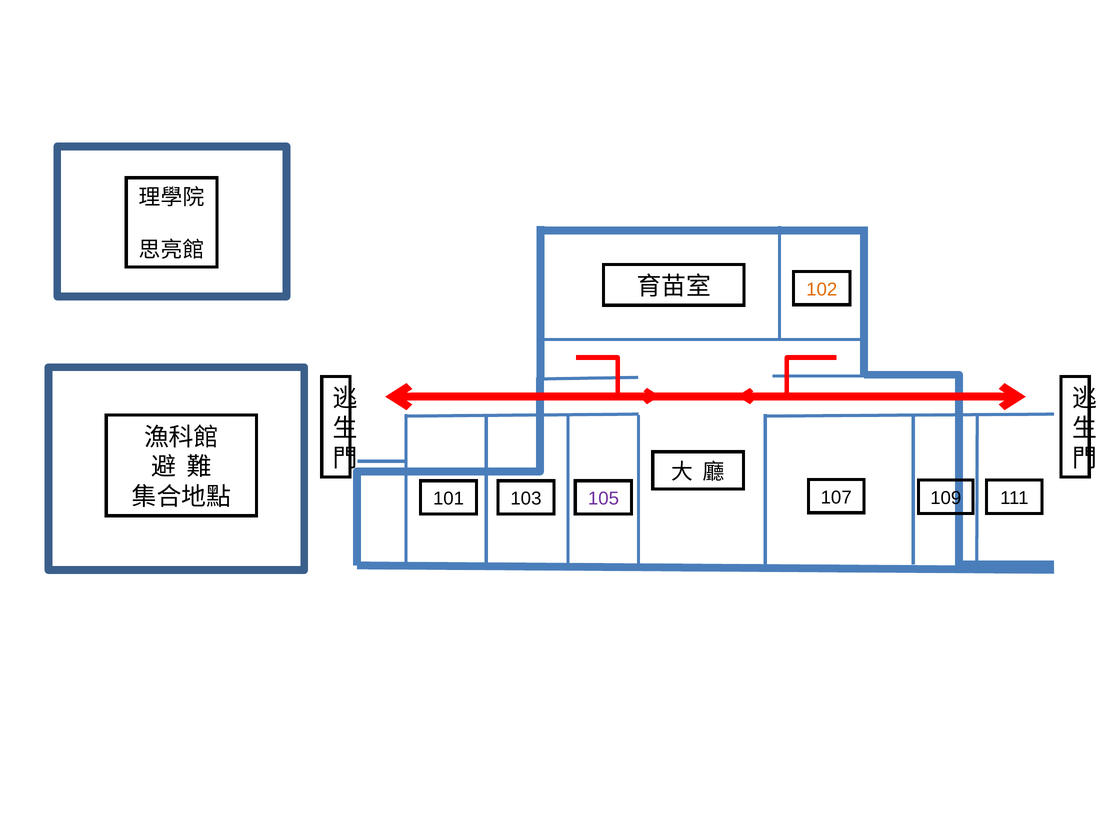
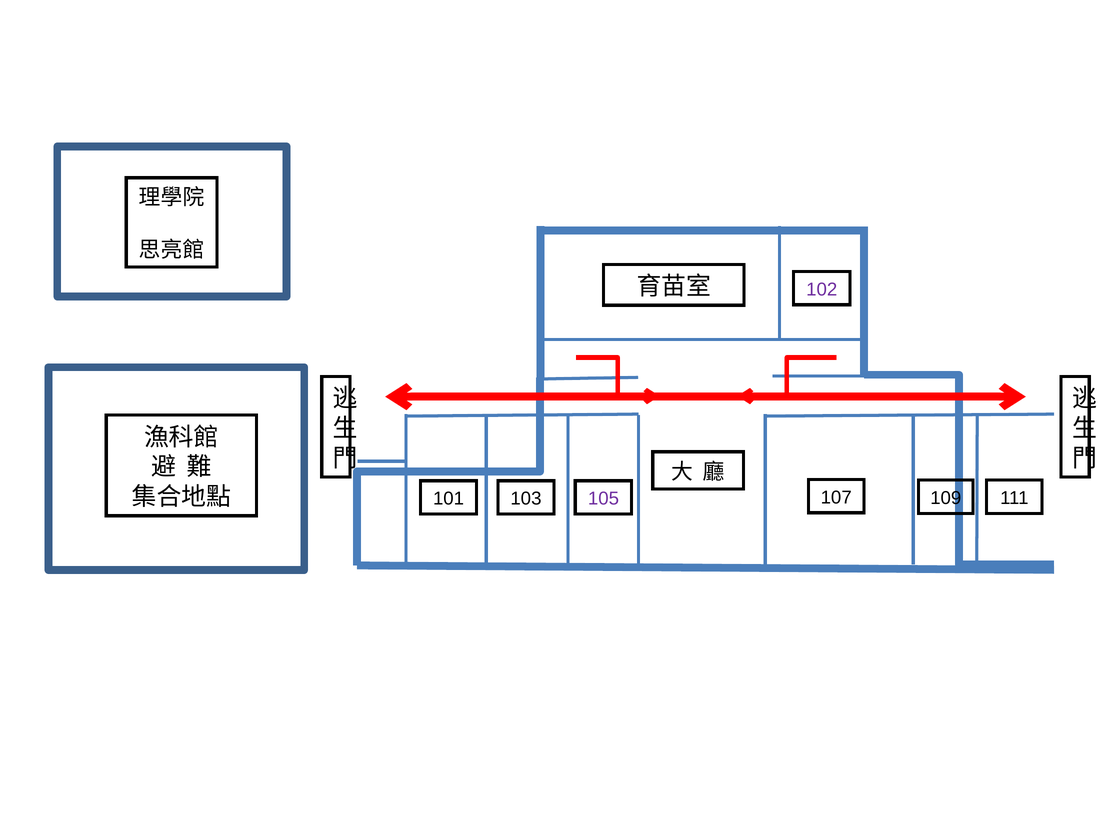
102 colour: orange -> purple
